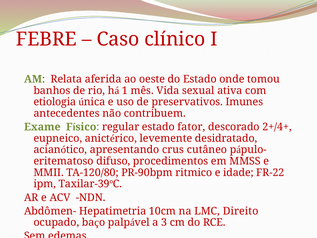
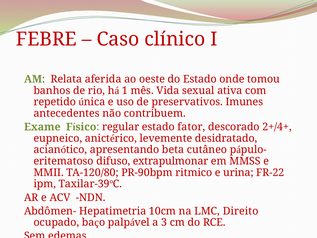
etiologia: etiologia -> repetido
crus: crus -> beta
procedimentos: procedimentos -> extrapulmonar
idade: idade -> urina
